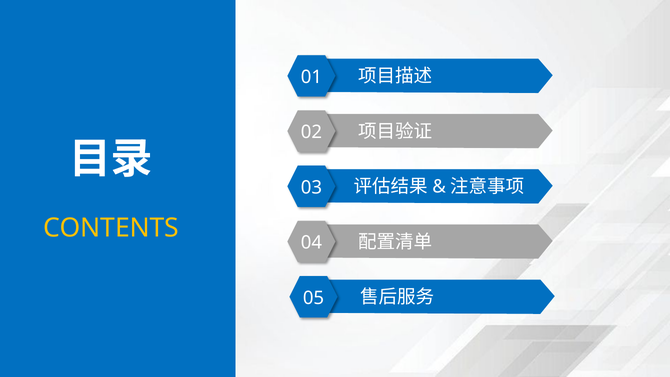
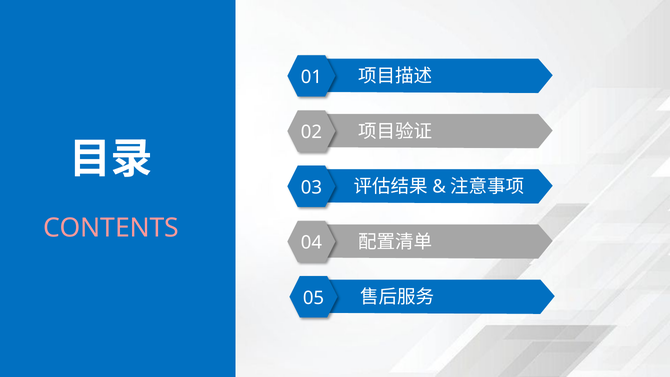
CONTENTS colour: yellow -> pink
